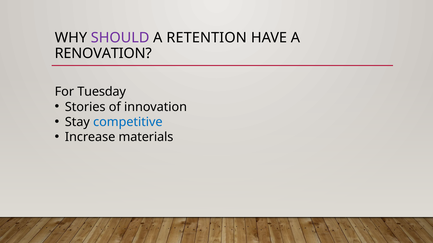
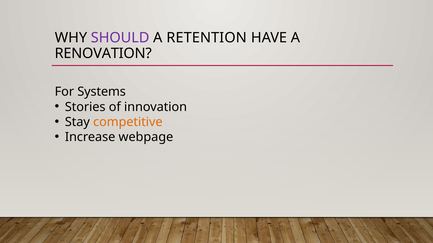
Tuesday: Tuesday -> Systems
competitive colour: blue -> orange
materials: materials -> webpage
